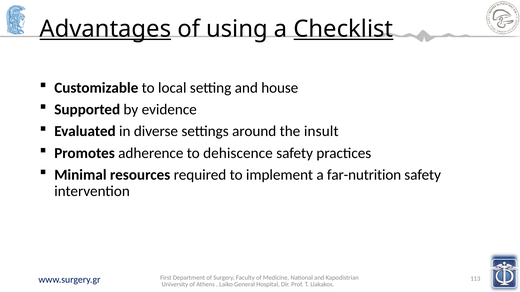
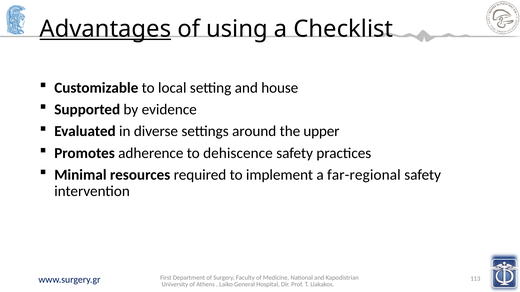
Checklist underline: present -> none
insult: insult -> upper
far-nutrition: far-nutrition -> far-regional
